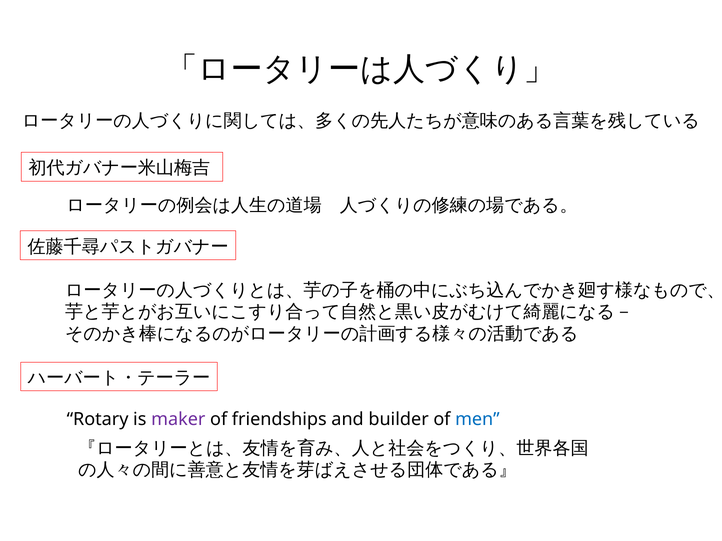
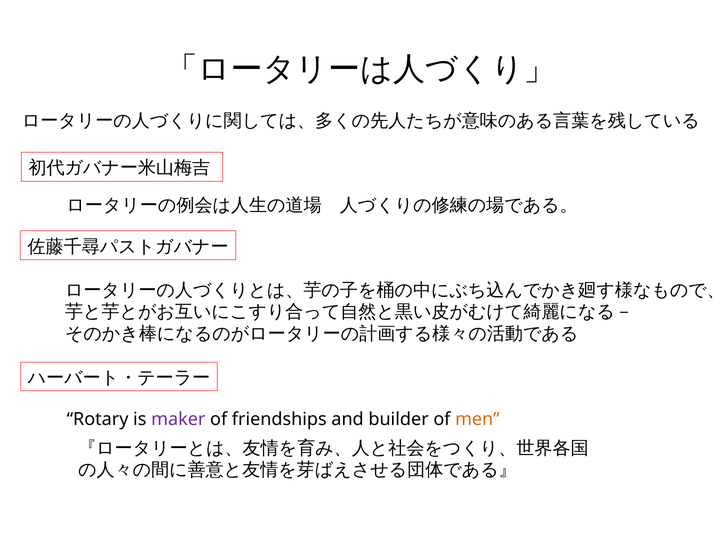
men colour: blue -> orange
